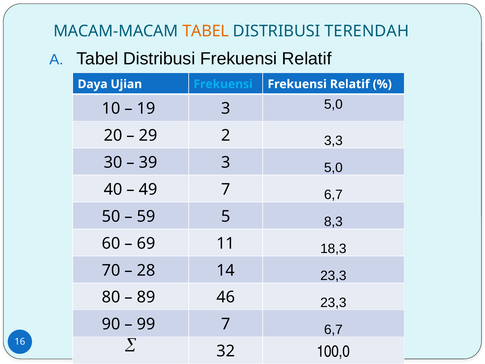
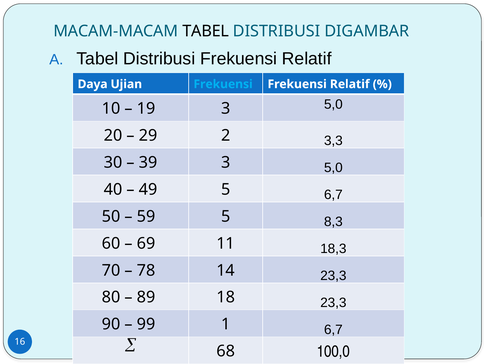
TABEL at (206, 31) colour: orange -> black
TERENDAH: TERENDAH -> DIGAMBAR
49 7: 7 -> 5
28: 28 -> 78
46: 46 -> 18
99 7: 7 -> 1
32: 32 -> 68
